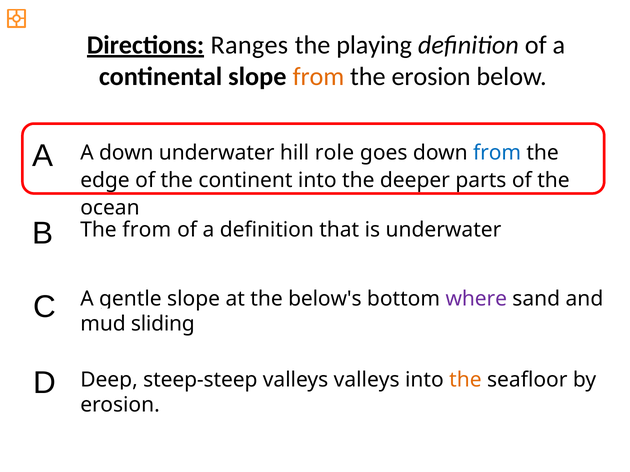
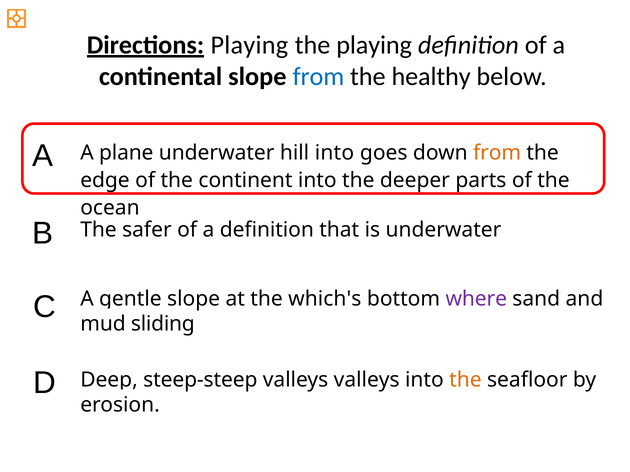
Directions Ranges: Ranges -> Playing
from at (318, 77) colour: orange -> blue
the erosion: erosion -> healthy
A down: down -> plane
hill role: role -> into
from at (497, 153) colour: blue -> orange
The from: from -> safer
below's: below's -> which's
